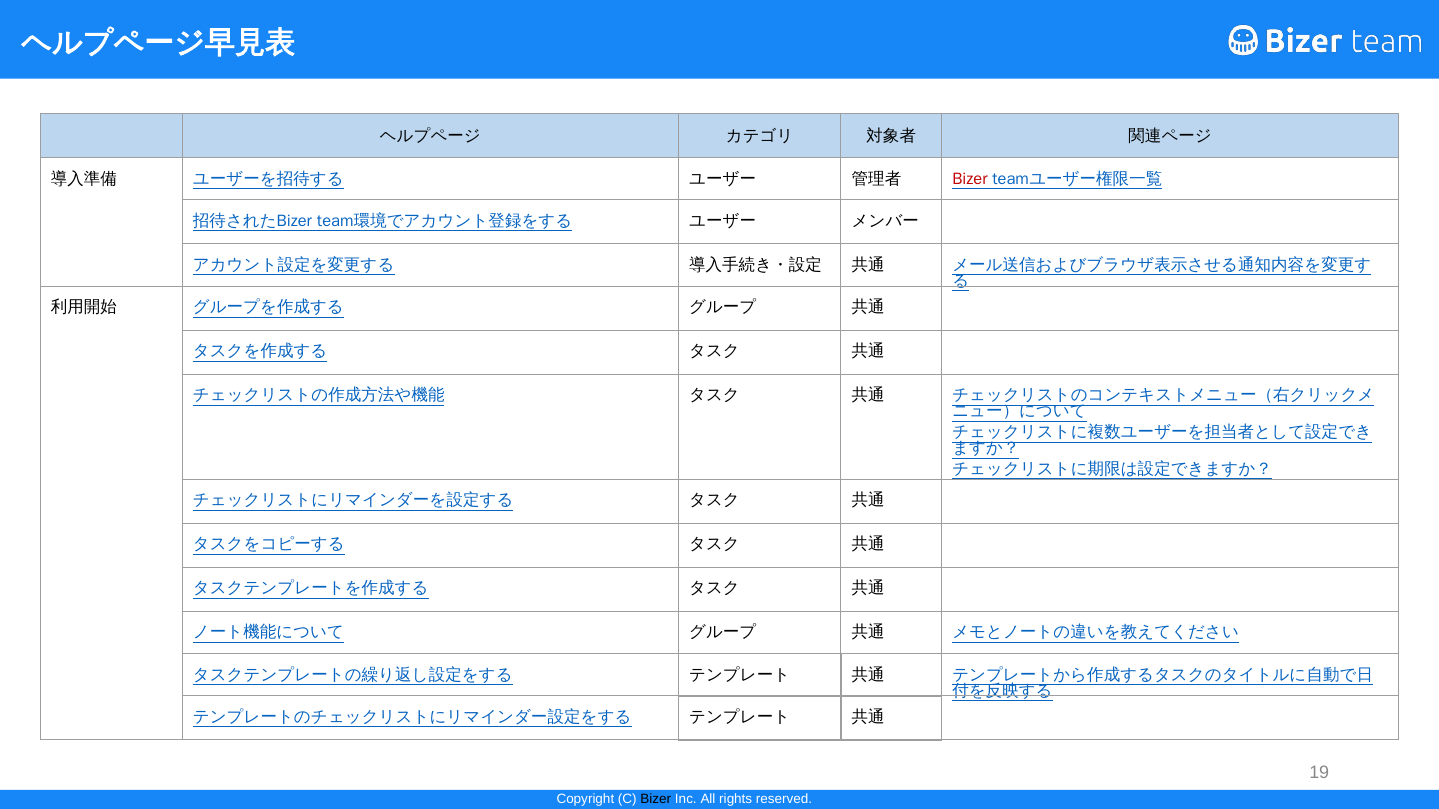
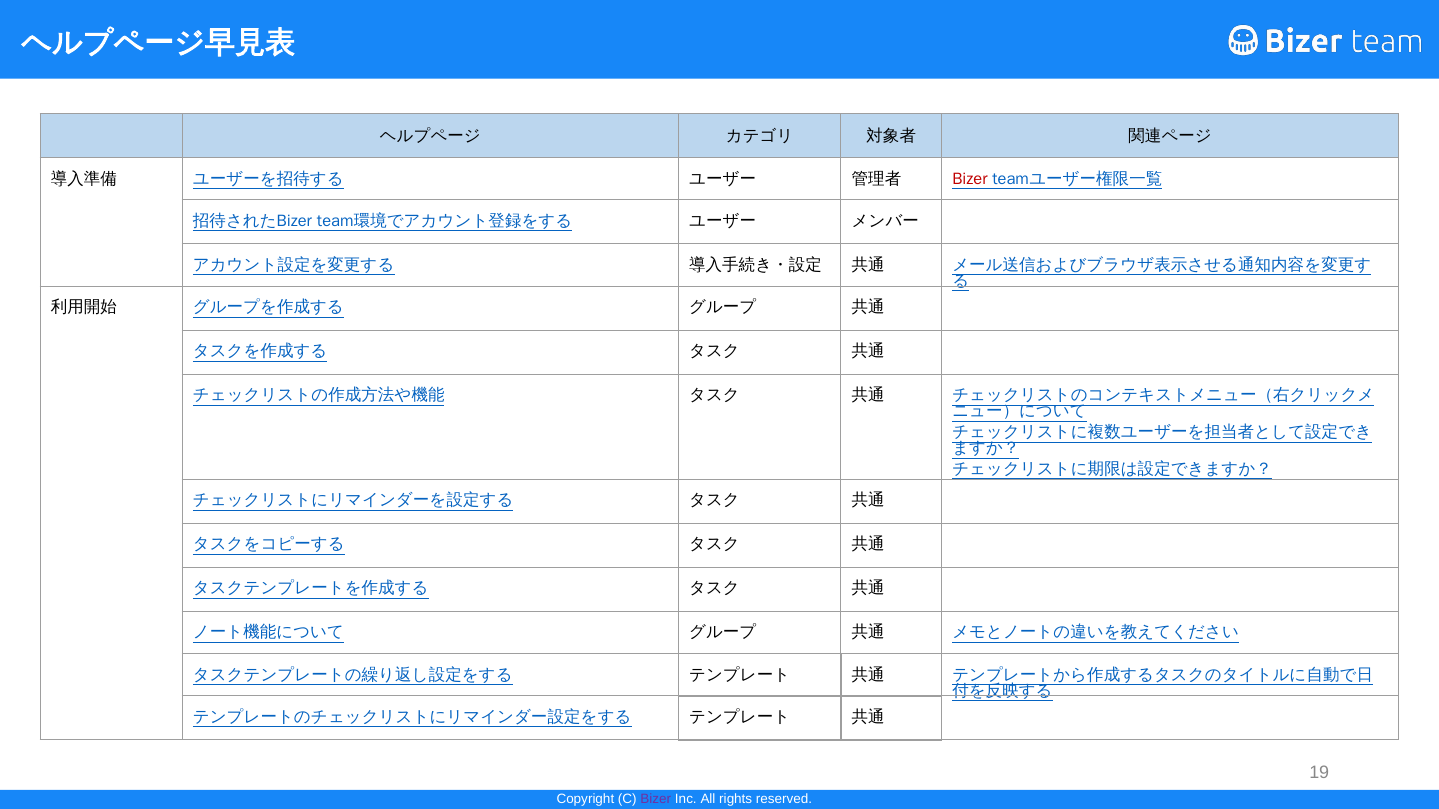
Bizer at (656, 800) colour: black -> purple
